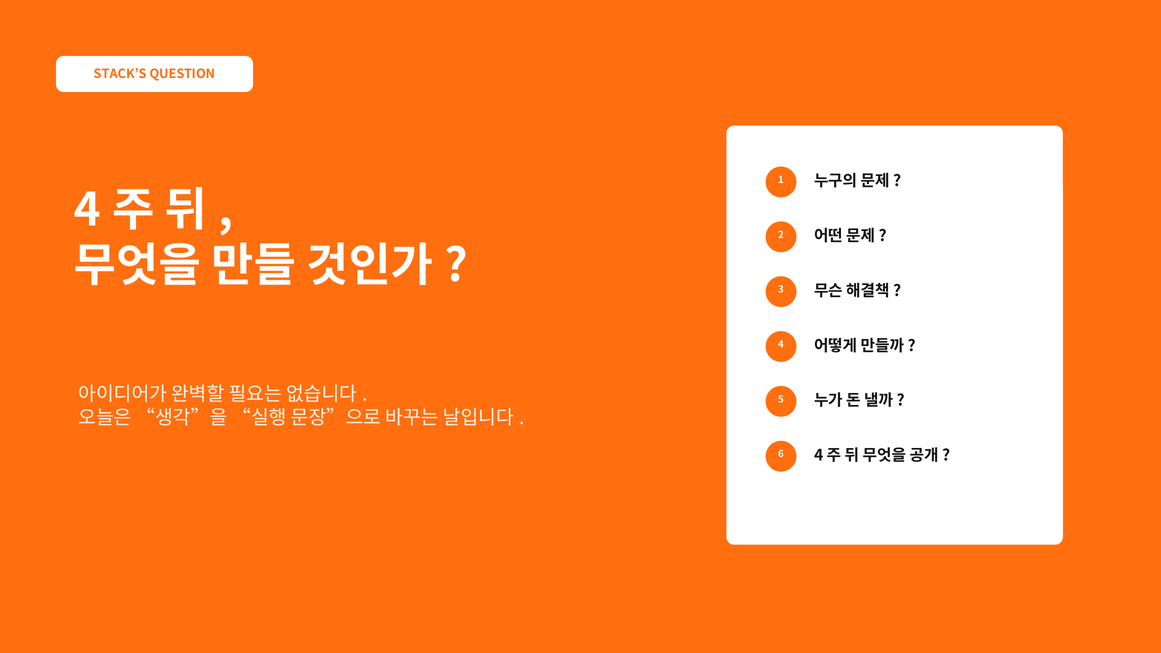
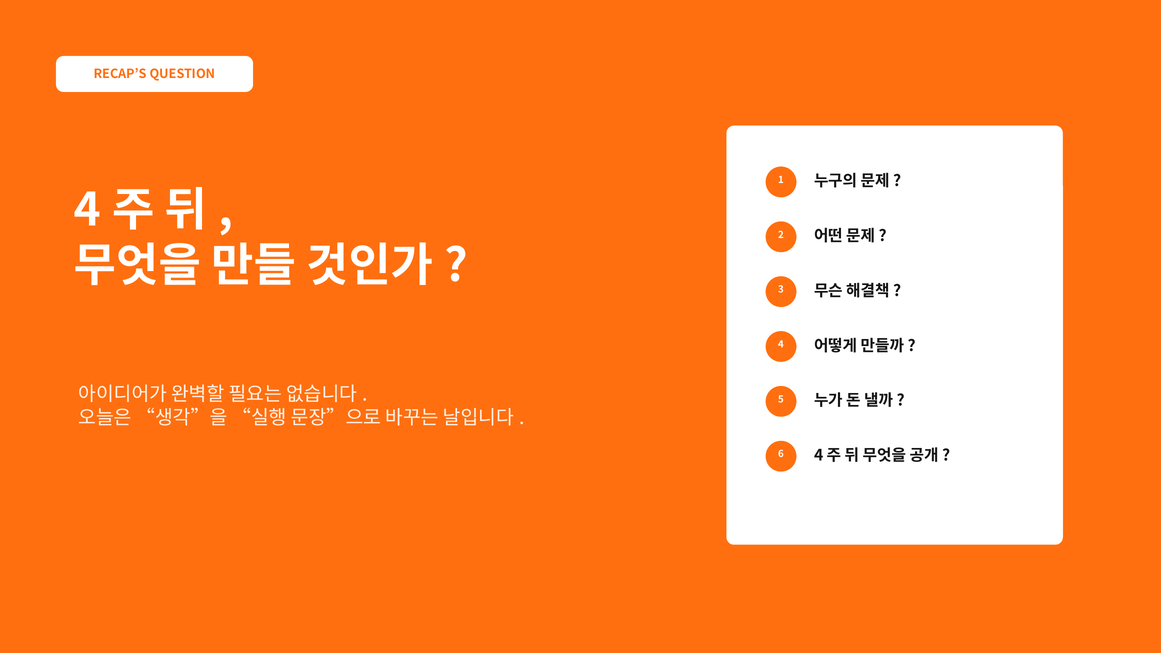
STACK’S: STACK’S -> RECAP’S
